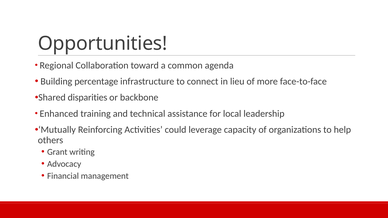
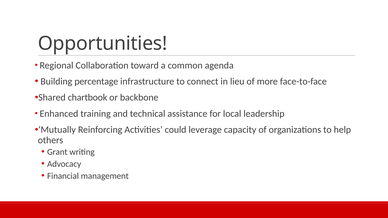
disparities: disparities -> chartbook
